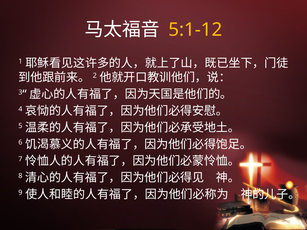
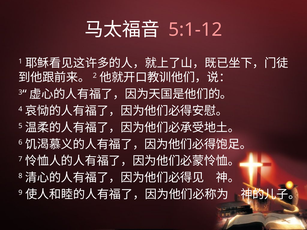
5:1-12 colour: yellow -> pink
